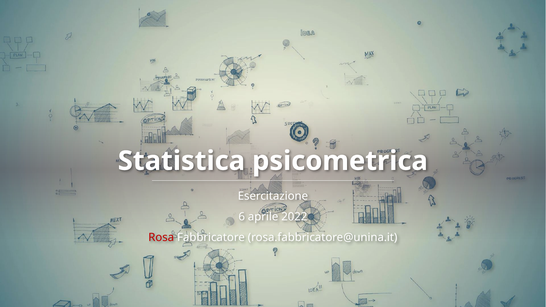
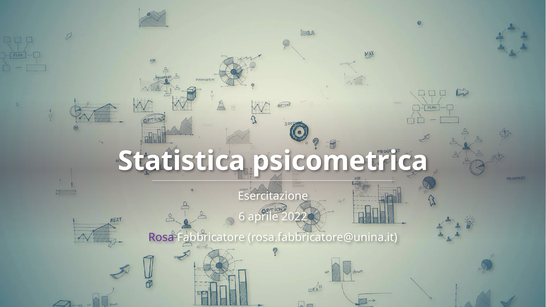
Rosa colour: red -> purple
